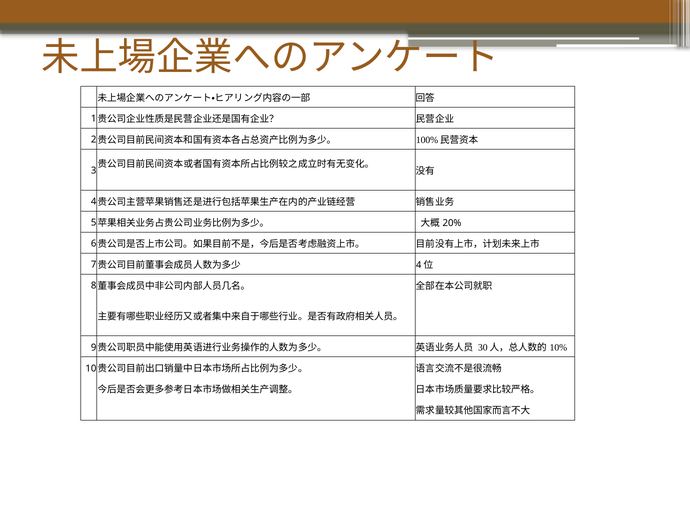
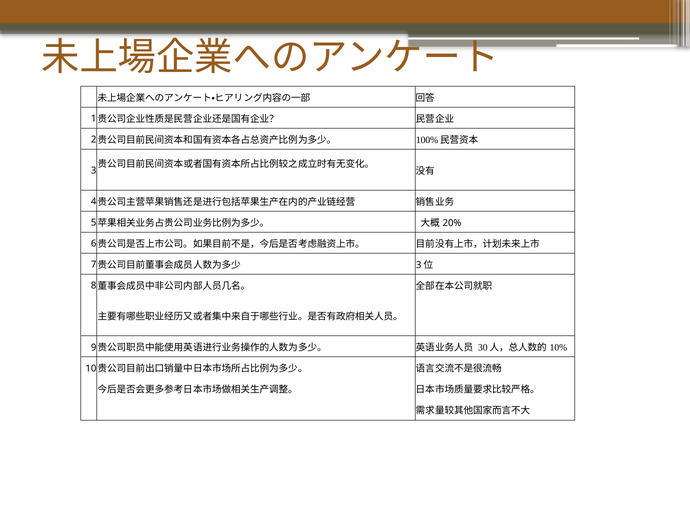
4 at (419, 265): 4 -> 3
